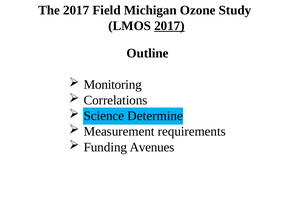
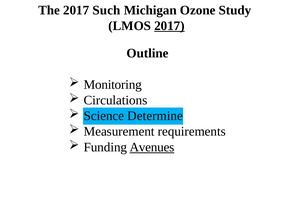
Field: Field -> Such
Correlations: Correlations -> Circulations
Avenues underline: none -> present
